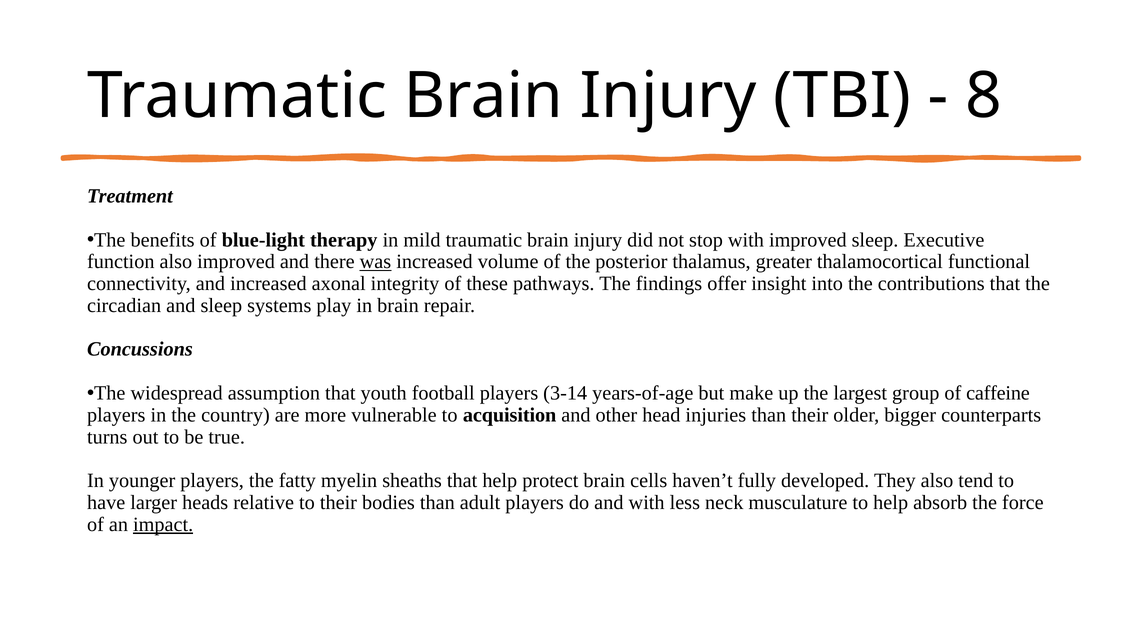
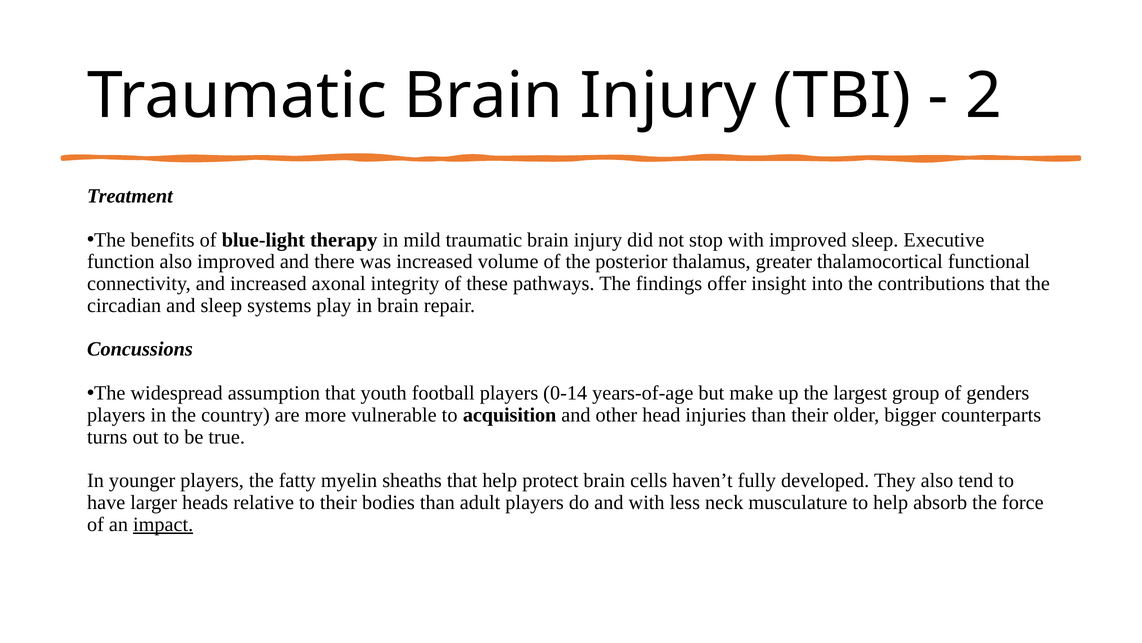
8: 8 -> 2
was underline: present -> none
3-14: 3-14 -> 0-14
caffeine: caffeine -> genders
